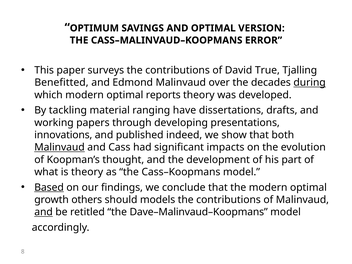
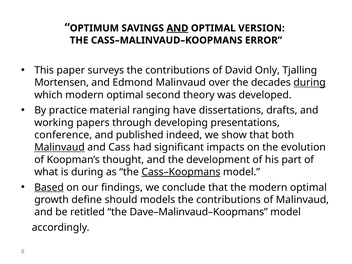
AND at (177, 28) underline: none -> present
True: True -> Only
Benefitted: Benefitted -> Mortensen
reports: reports -> second
tackling: tackling -> practice
innovations: innovations -> conference
is theory: theory -> during
Cass–Koopmans underline: none -> present
others: others -> define
and at (44, 212) underline: present -> none
